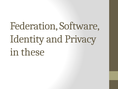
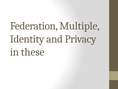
Software: Software -> Multiple
